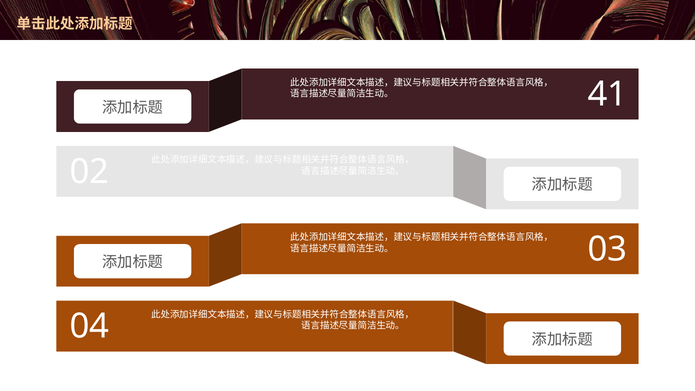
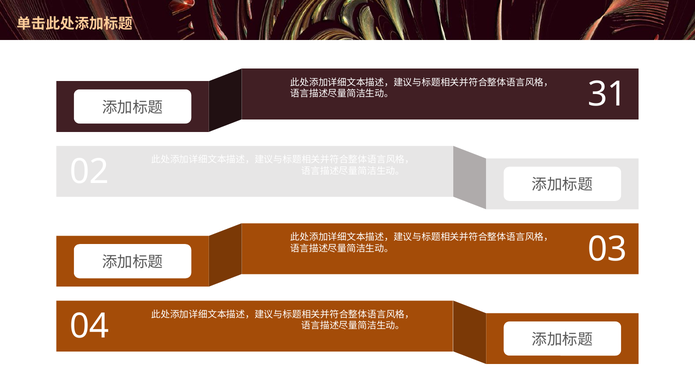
41: 41 -> 31
